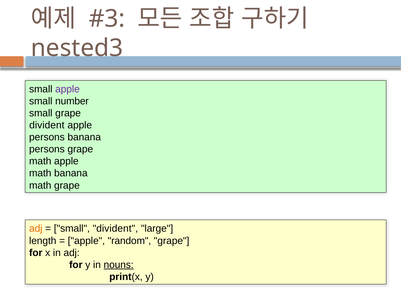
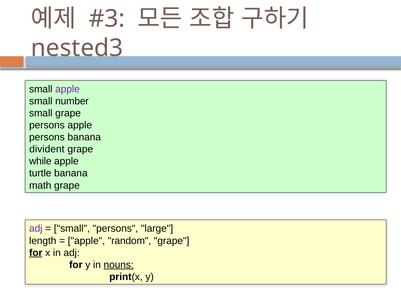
divident at (47, 125): divident -> persons
persons at (47, 149): persons -> divident
math at (40, 161): math -> while
math at (40, 173): math -> turtle
adj at (36, 228) colour: orange -> purple
small divident: divident -> persons
for at (36, 253) underline: none -> present
